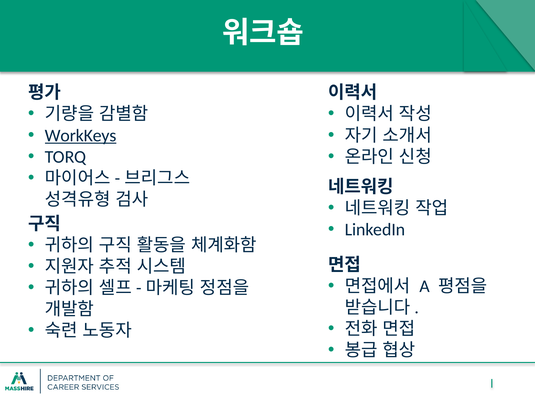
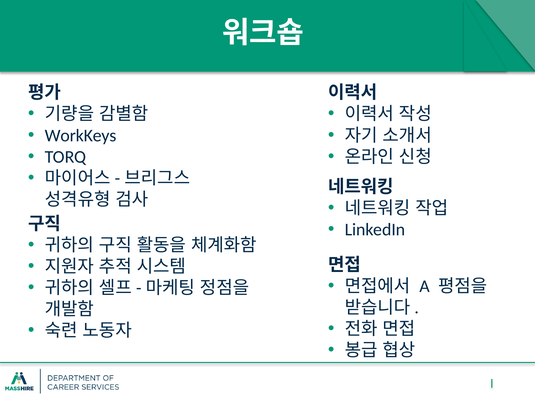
WorkKeys underline: present -> none
